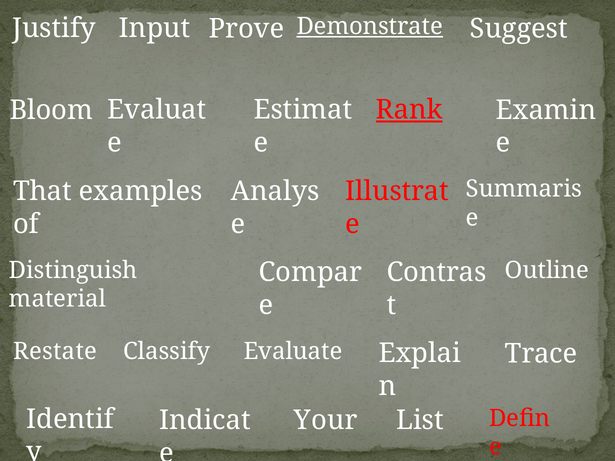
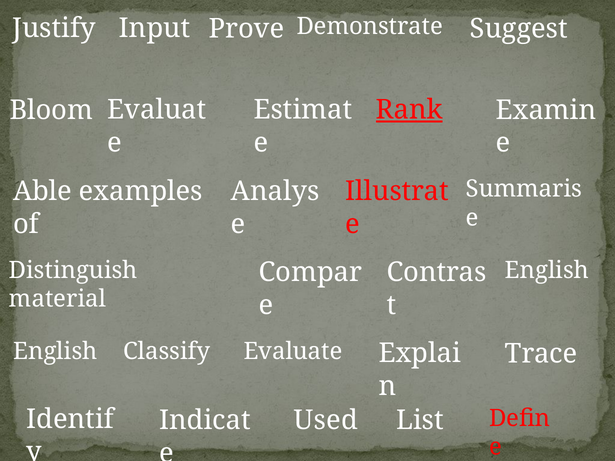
Demonstrate underline: present -> none
That: That -> Able
Outline at (547, 270): Outline -> English
Restate at (55, 352): Restate -> English
Your: Your -> Used
